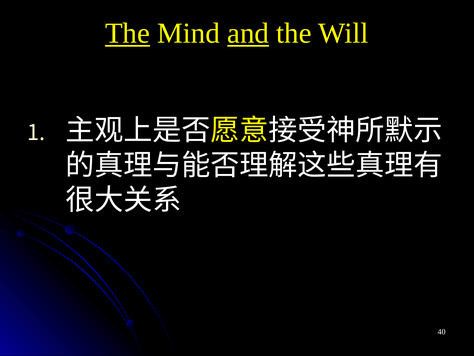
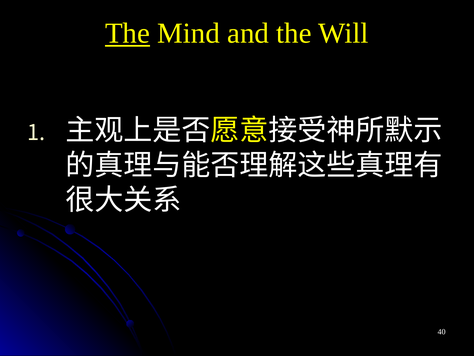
and underline: present -> none
